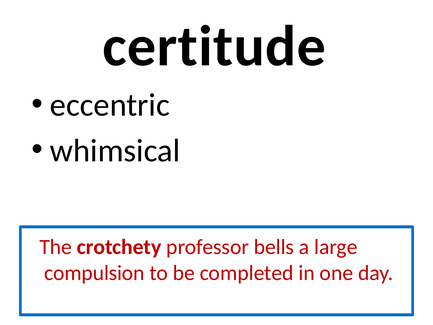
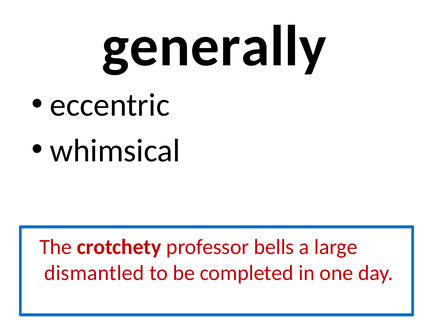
certitude: certitude -> generally
compulsion: compulsion -> dismantled
